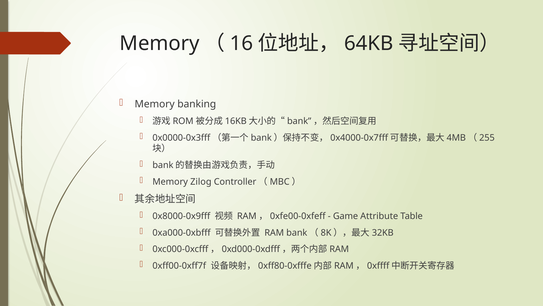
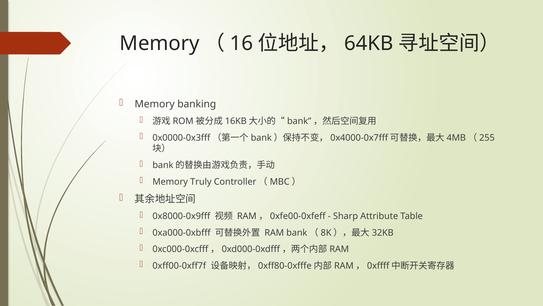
Zilog: Zilog -> Truly
Game: Game -> Sharp
